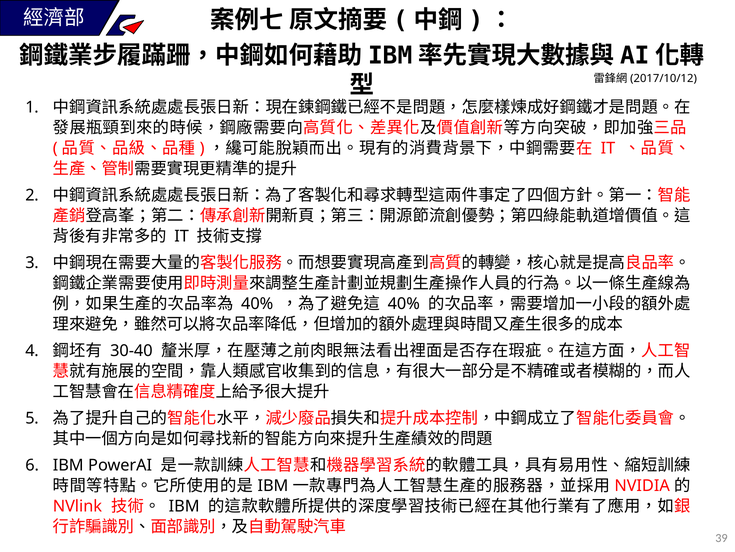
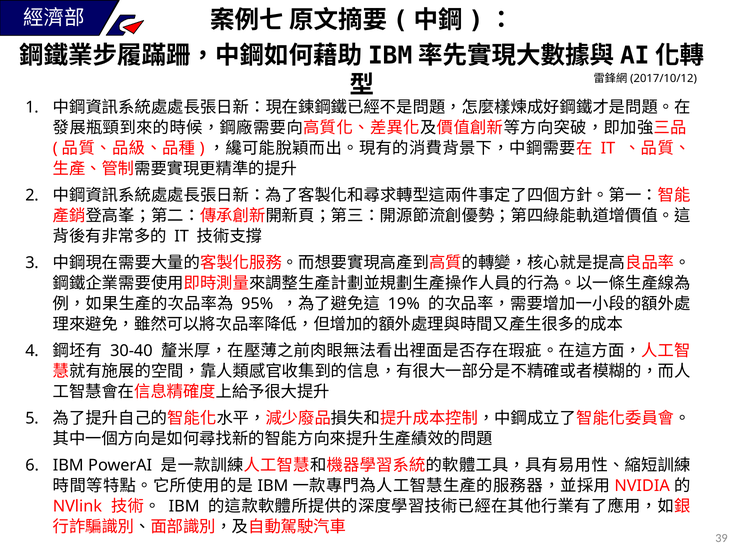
40% at (257, 304): 40% -> 95%
40% at (404, 304): 40% -> 19%
